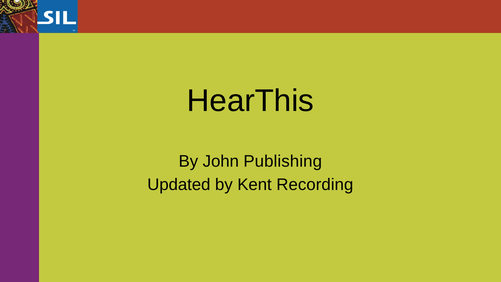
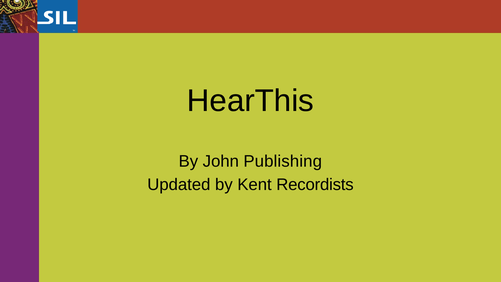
Recording: Recording -> Recordists
